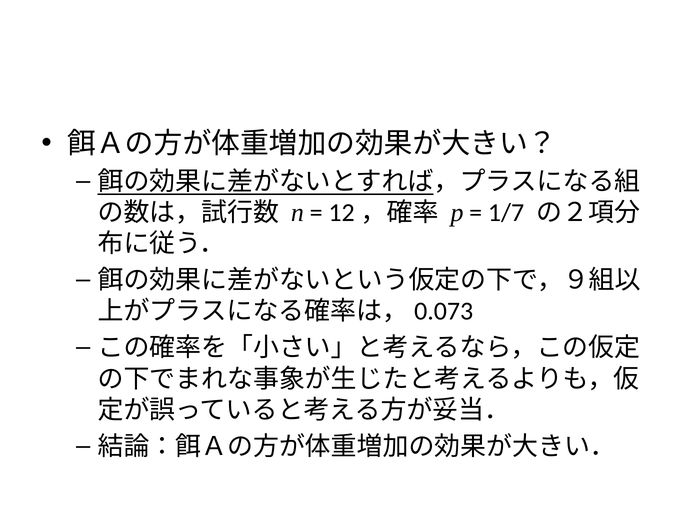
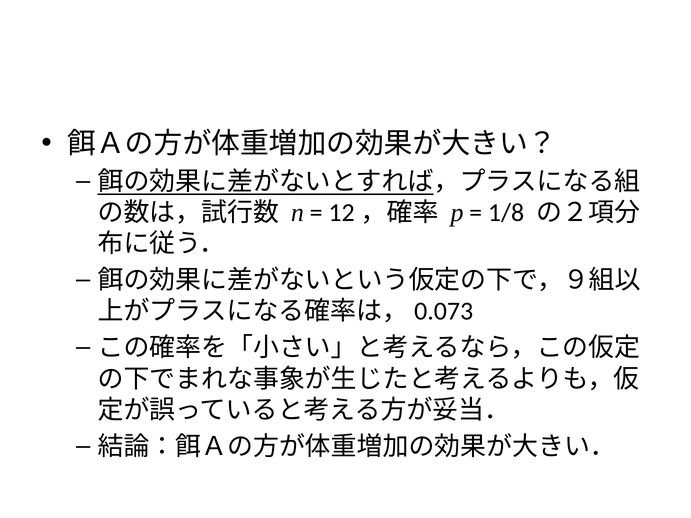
1/7: 1/7 -> 1/8
